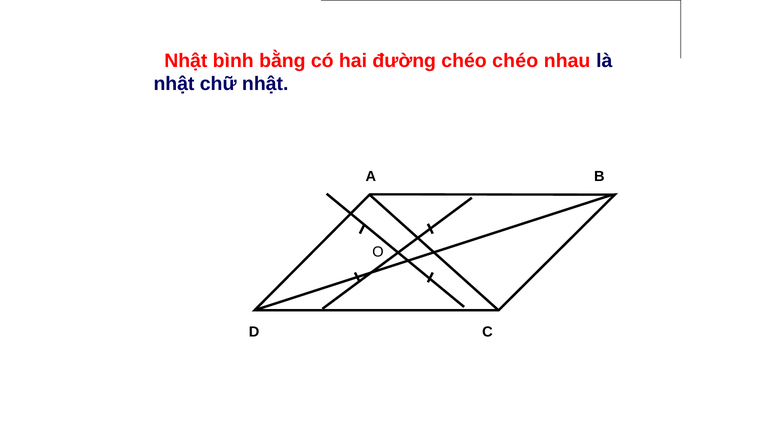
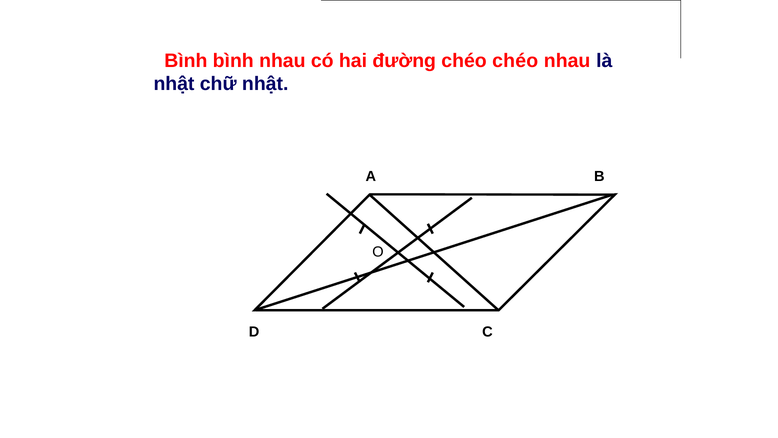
Nhật at (186, 61): Nhật -> Bình
bình bằng: bằng -> nhau
